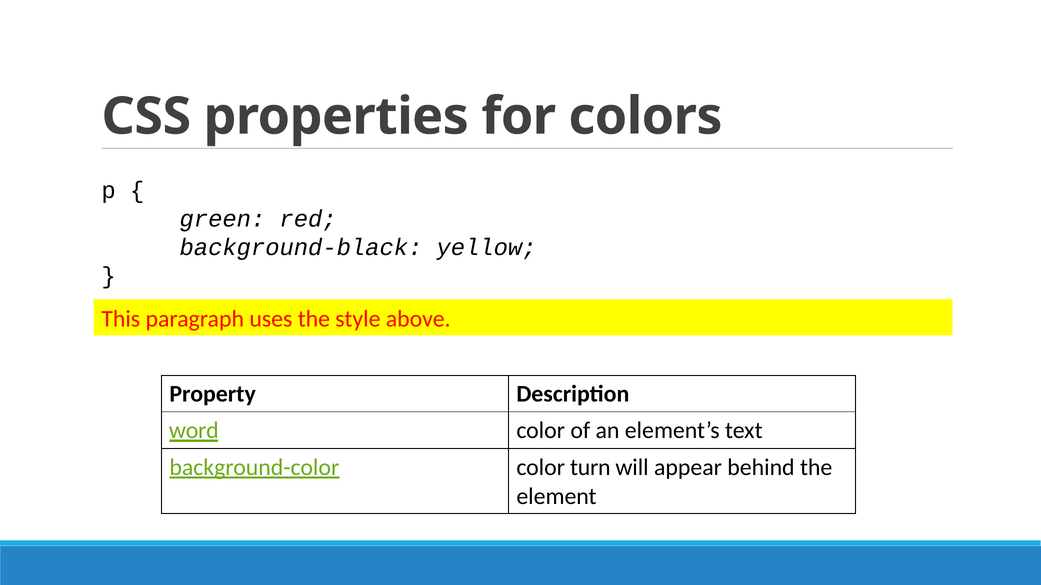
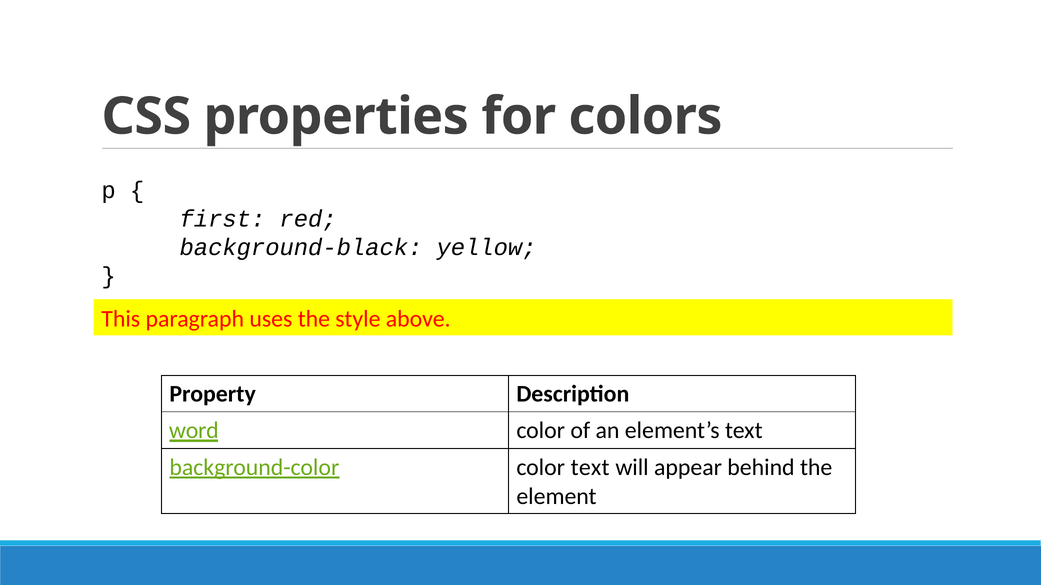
green: green -> first
color turn: turn -> text
